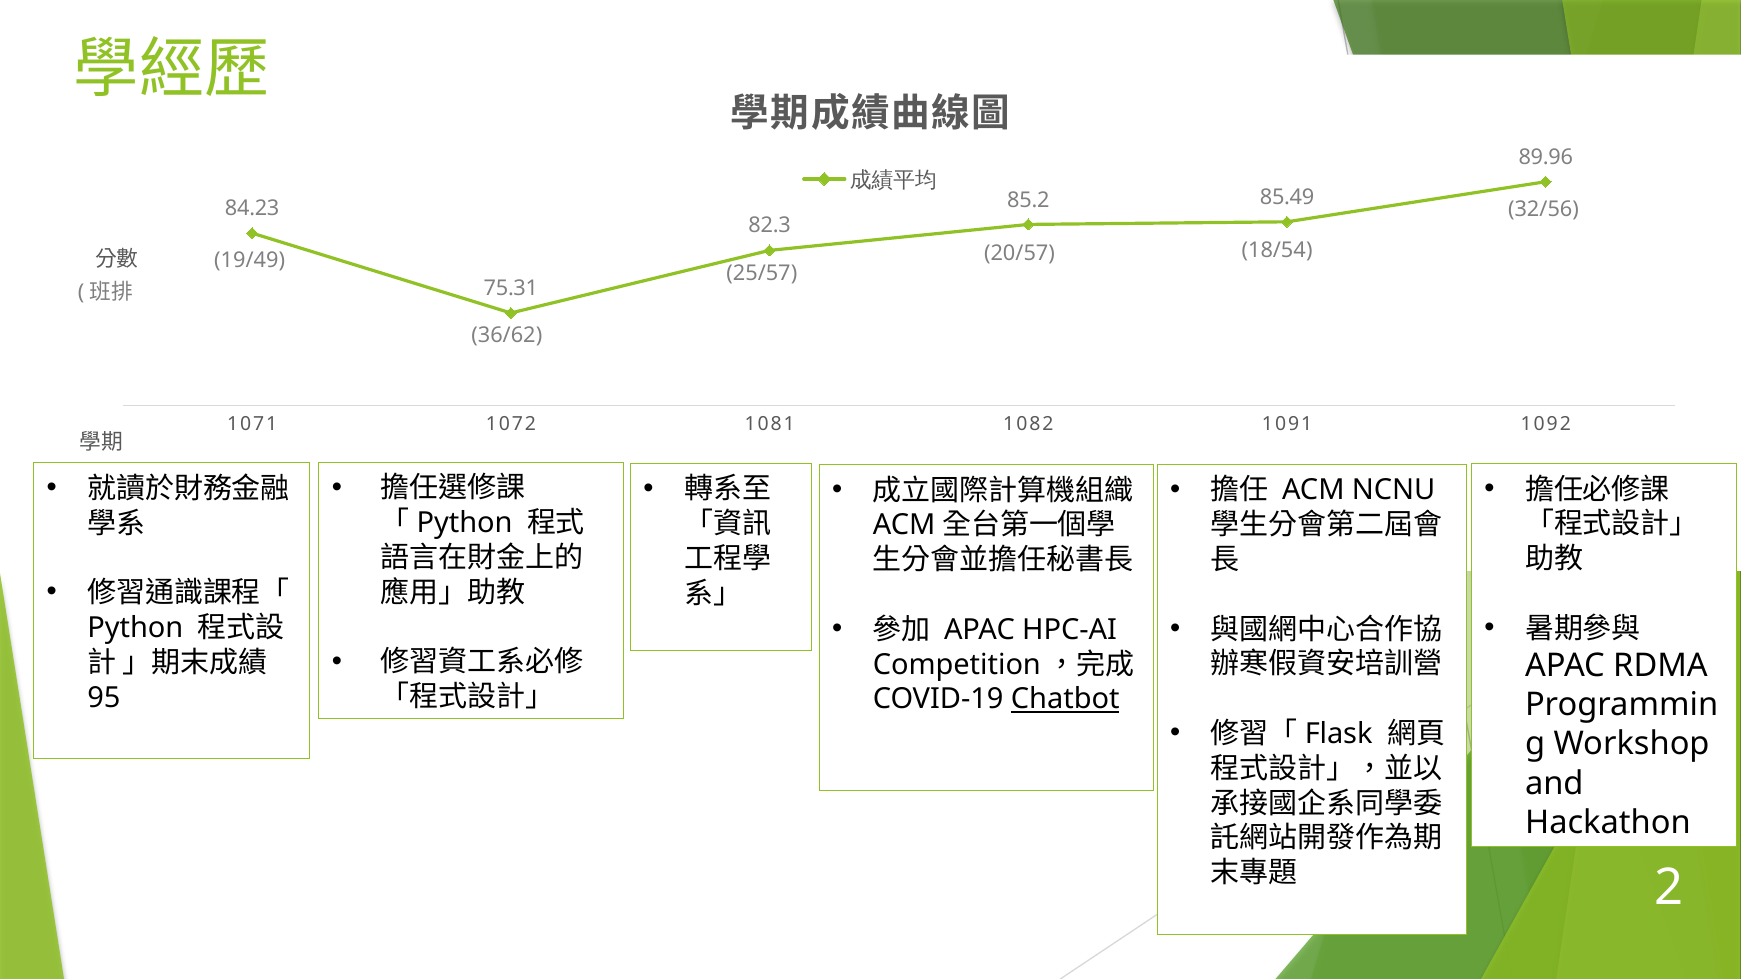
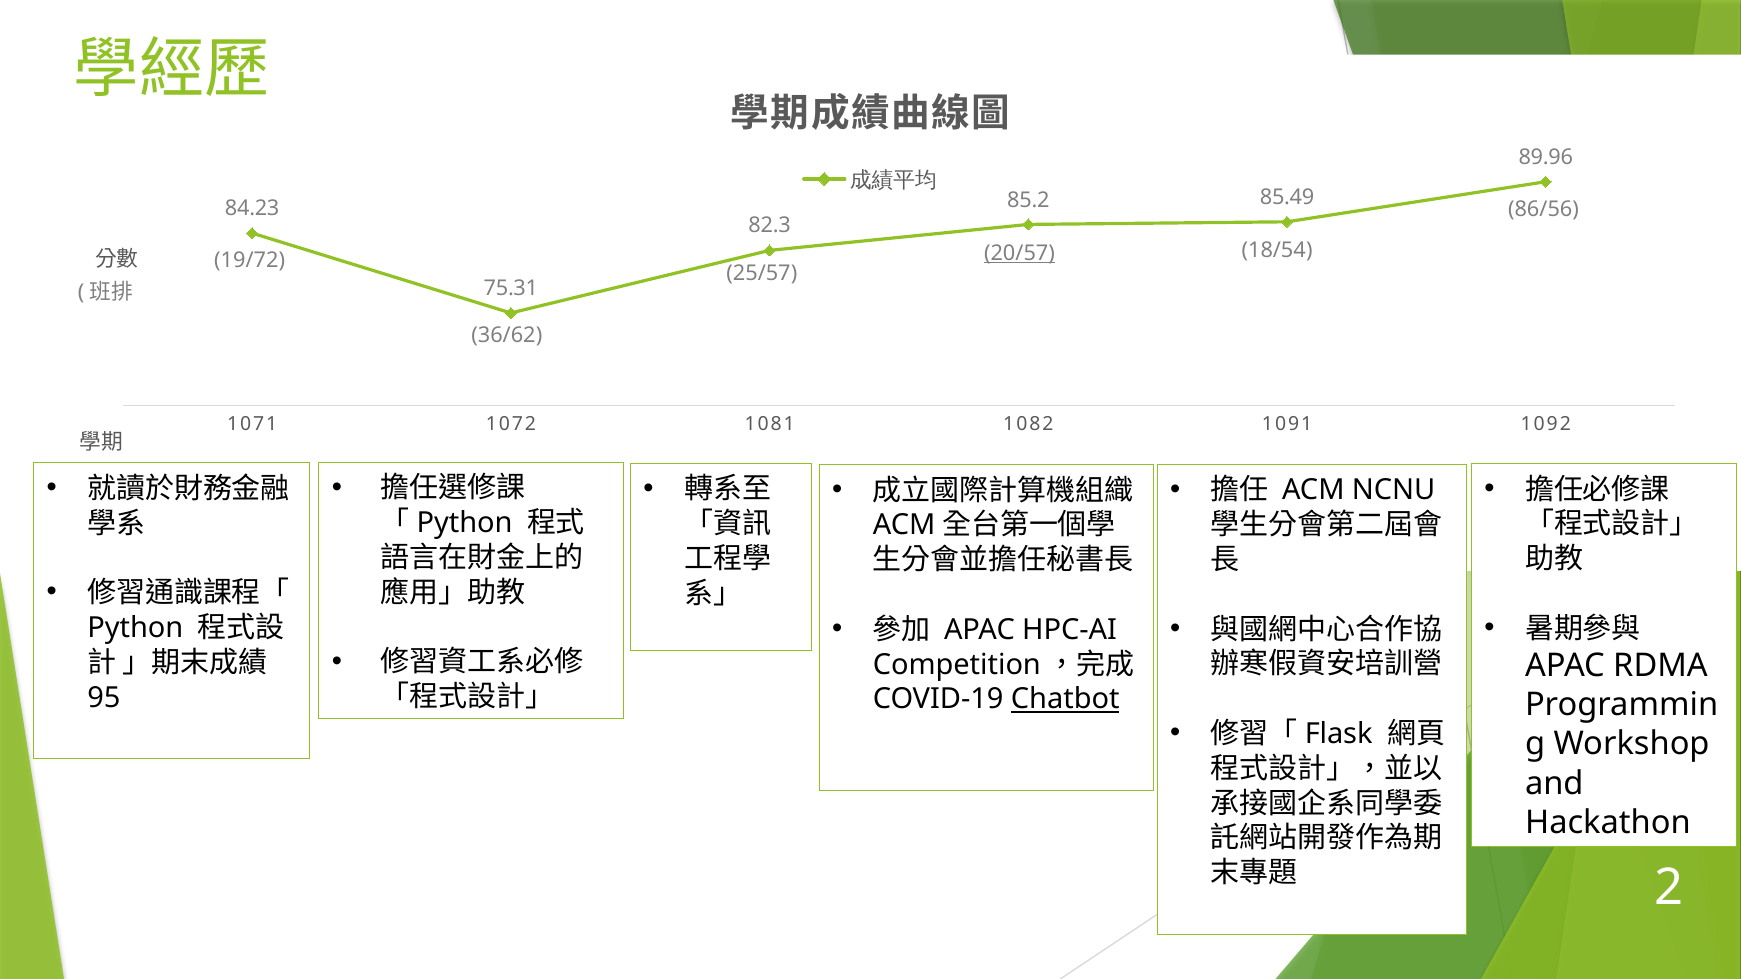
32/56: 32/56 -> 86/56
20/57 underline: none -> present
19/49: 19/49 -> 19/72
